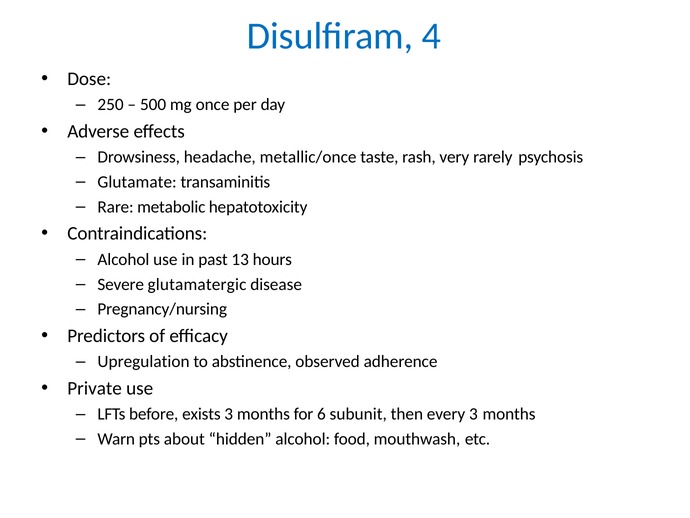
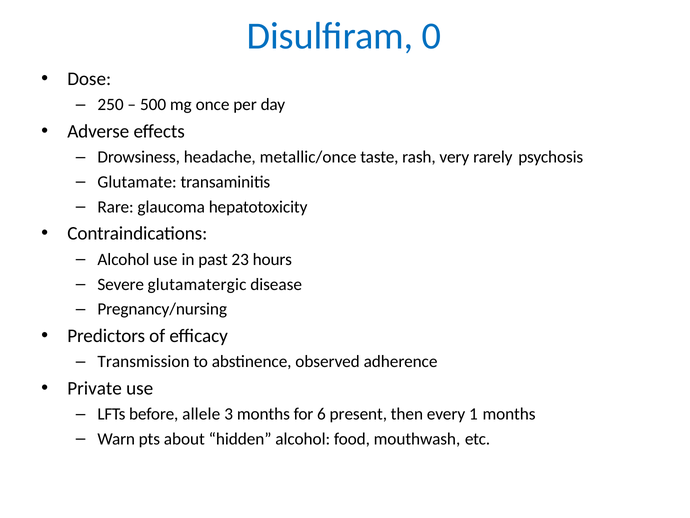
4: 4 -> 0
metabolic: metabolic -> glaucoma
13: 13 -> 23
Upregulation: Upregulation -> Transmission
exists: exists -> allele
subunit: subunit -> present
every 3: 3 -> 1
